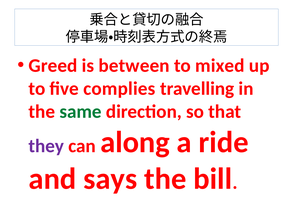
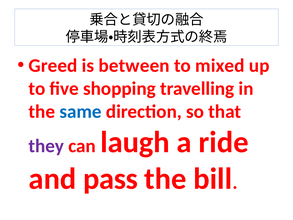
complies: complies -> shopping
same colour: green -> blue
along: along -> laugh
says: says -> pass
